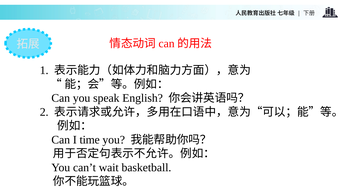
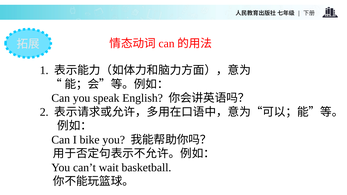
time: time -> bike
